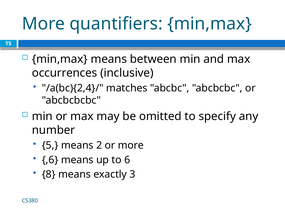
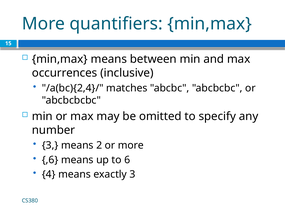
5 at (50, 145): 5 -> 3
8: 8 -> 4
